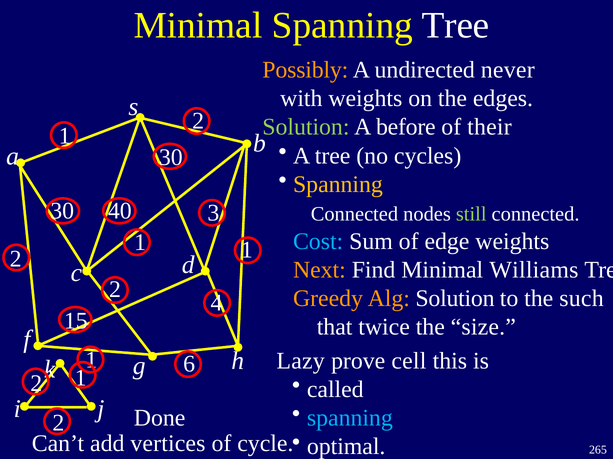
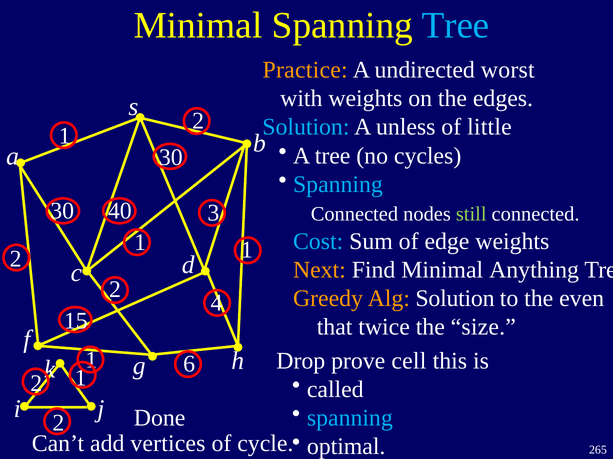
Tree at (456, 26) colour: white -> light blue
Possibly: Possibly -> Practice
never: never -> worst
Solution at (306, 127) colour: light green -> light blue
before: before -> unless
their: their -> little
Spanning at (338, 185) colour: yellow -> light blue
Williams: Williams -> Anything
such: such -> even
Lazy: Lazy -> Drop
